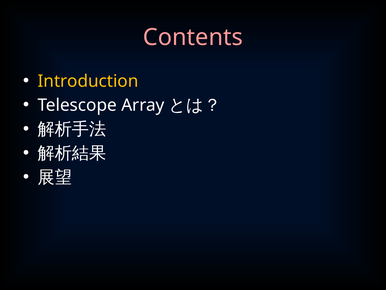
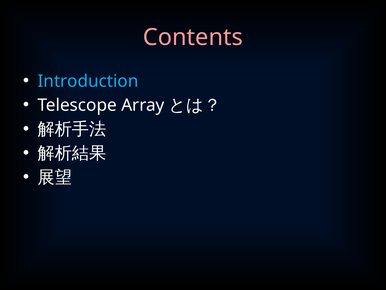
Introduction colour: yellow -> light blue
